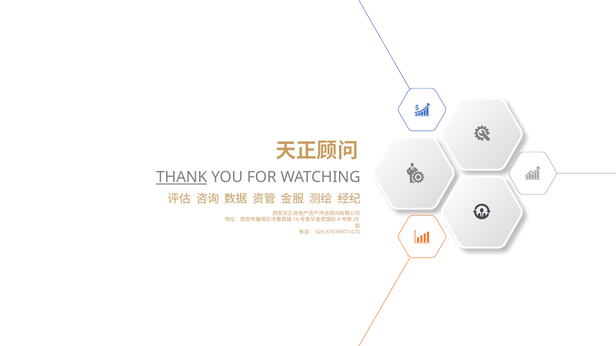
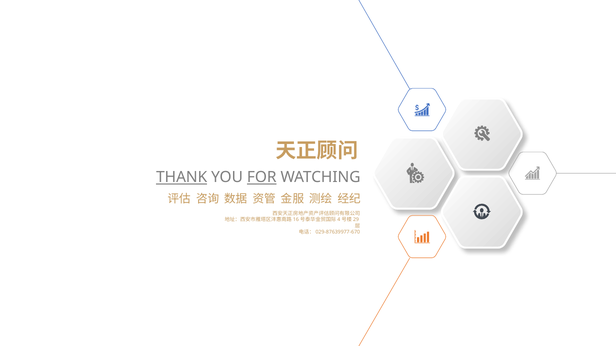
FOR underline: none -> present
